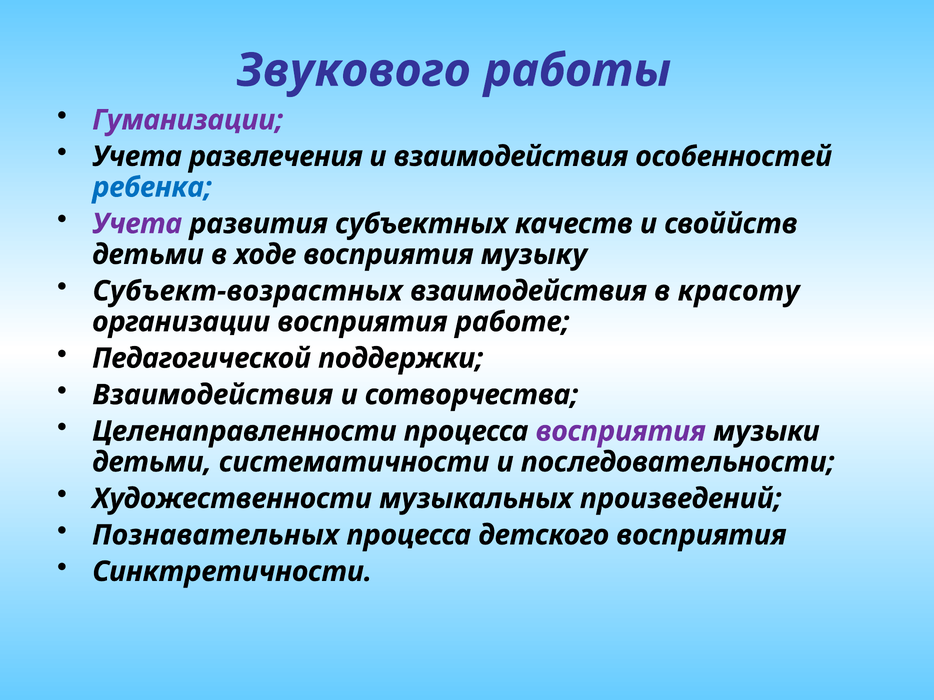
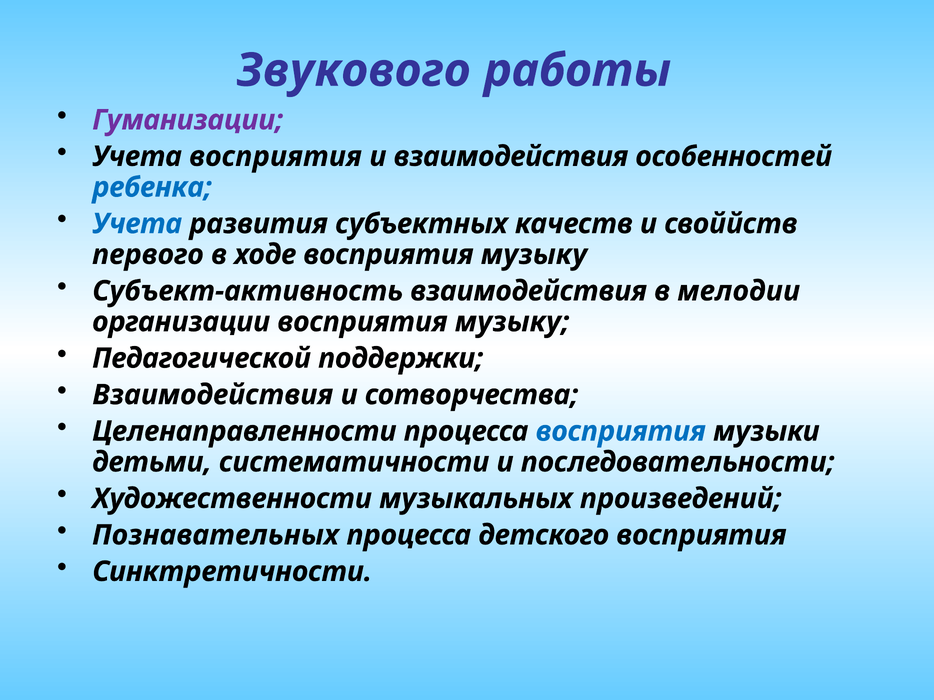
Учета развлечения: развлечения -> восприятия
Учета at (137, 224) colour: purple -> blue
детьми at (148, 255): детьми -> первого
Субъект-возрастных: Субъект-возрастных -> Субъект-активность
красоту: красоту -> мелодии
организации восприятия работе: работе -> музыку
восприятия at (621, 432) colour: purple -> blue
